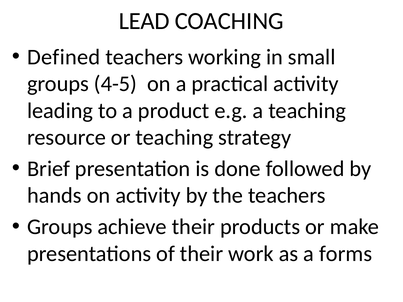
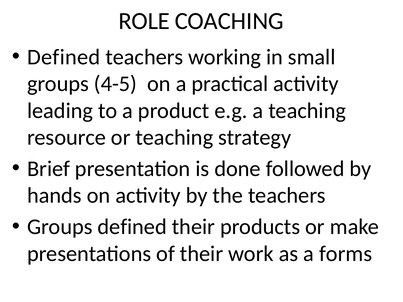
LEAD: LEAD -> ROLE
Groups achieve: achieve -> defined
